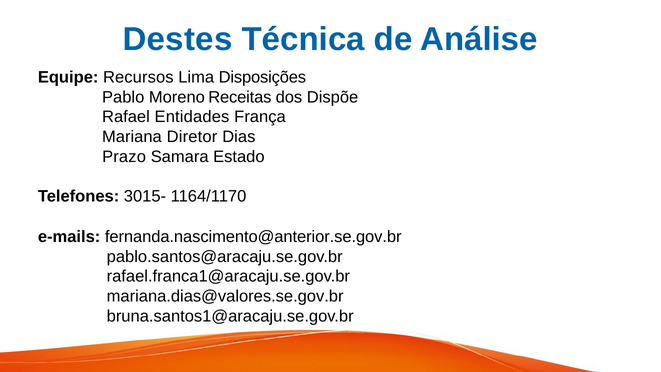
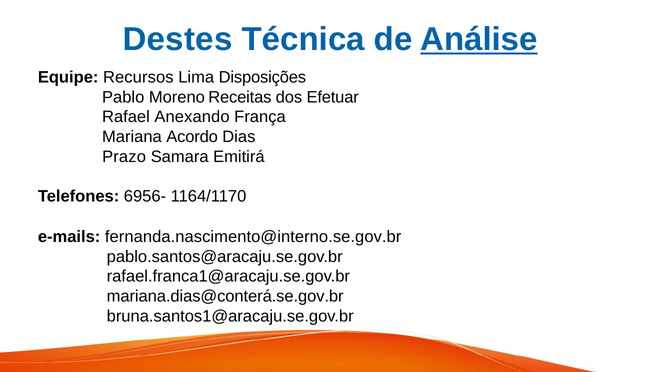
Análise underline: none -> present
Dispõe: Dispõe -> Efetuar
Entidades: Entidades -> Anexando
Diretor: Diretor -> Acordo
Estado: Estado -> Emitirá
3015-: 3015- -> 6956-
fernanda.nascimento@anterior.se.gov.br: fernanda.nascimento@anterior.se.gov.br -> fernanda.nascimento@interno.se.gov.br
mariana.dias@valores.se.gov.br: mariana.dias@valores.se.gov.br -> mariana.dias@conterá.se.gov.br
